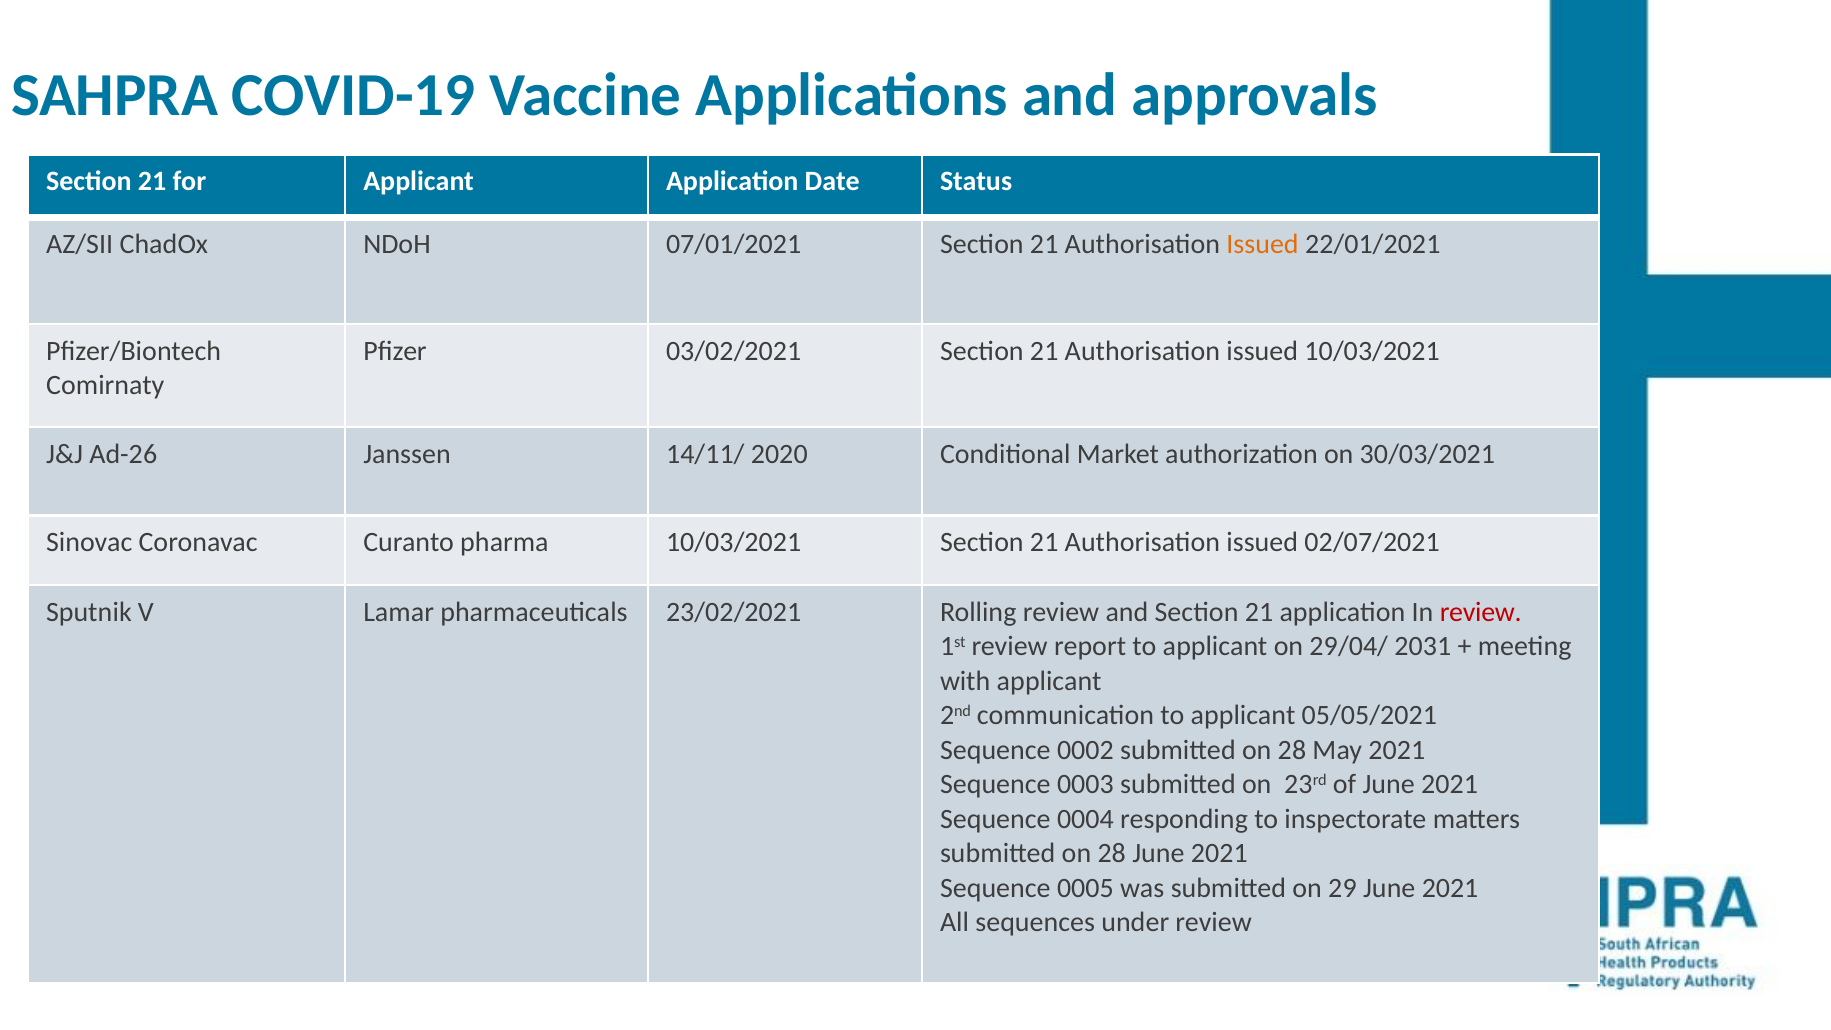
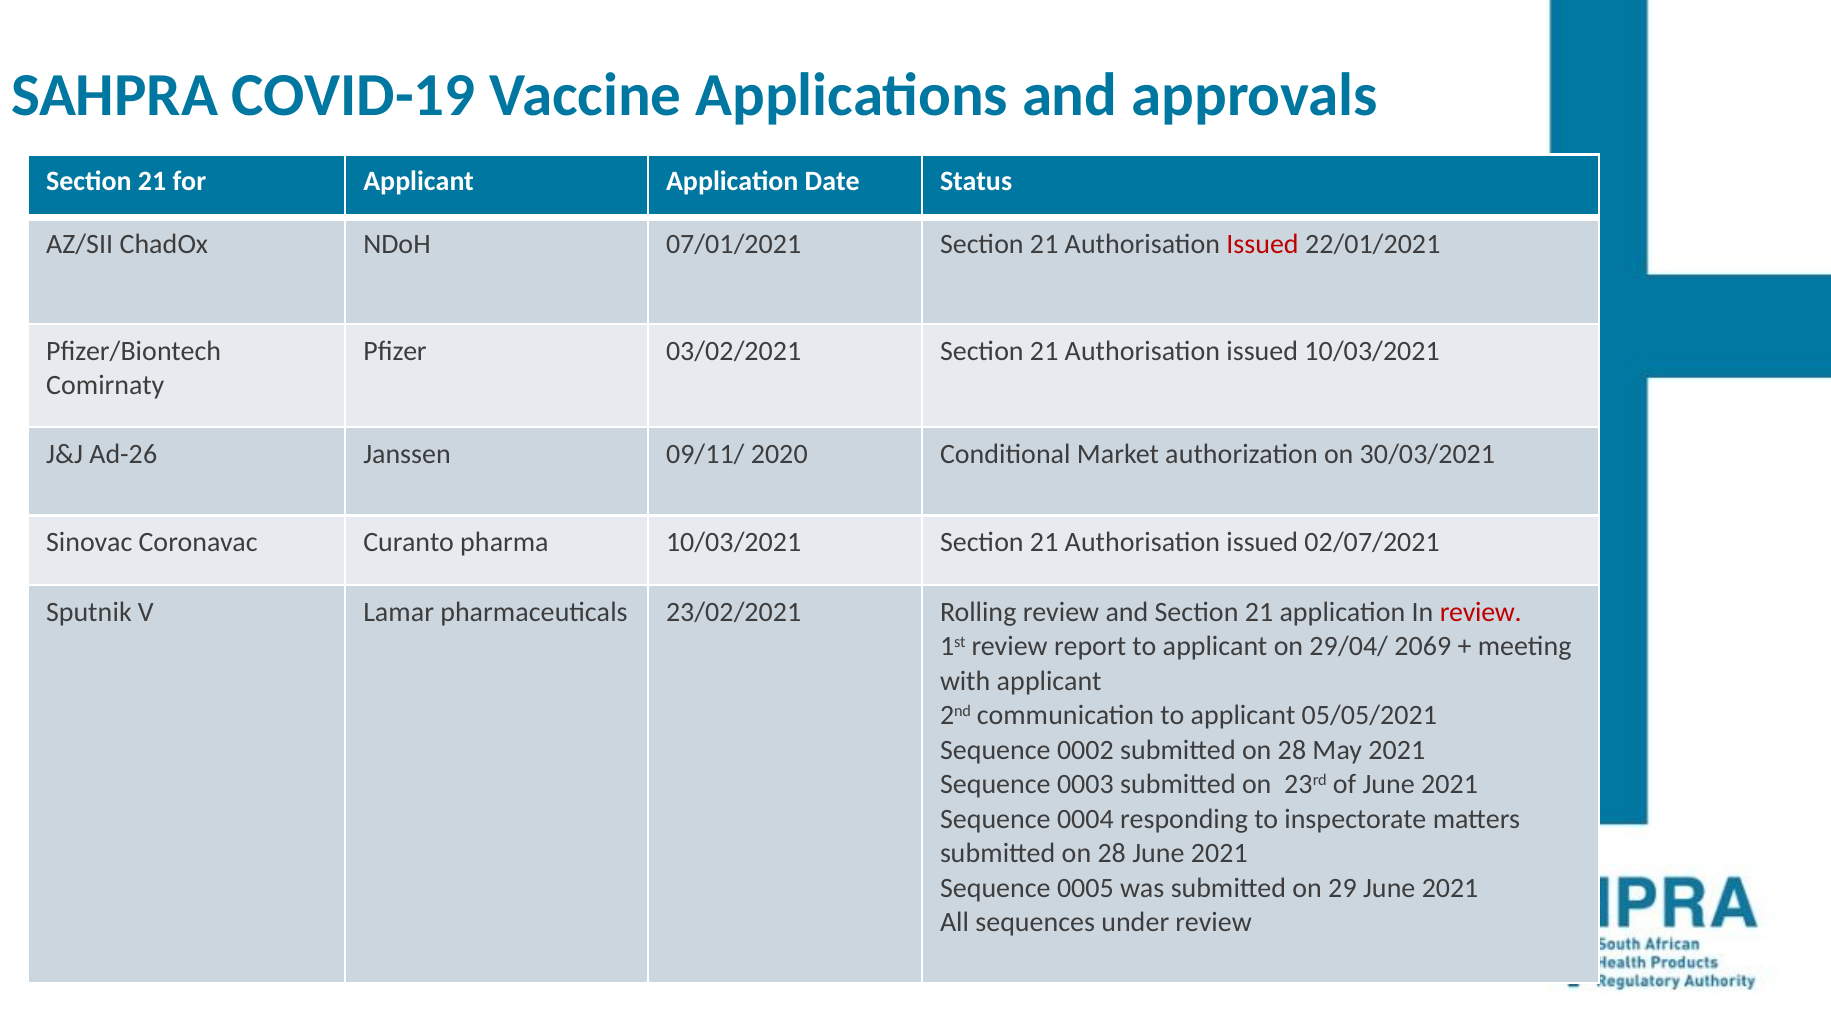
Issued at (1263, 244) colour: orange -> red
14/11/: 14/11/ -> 09/11/
2031: 2031 -> 2069
